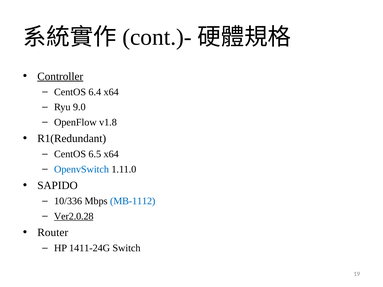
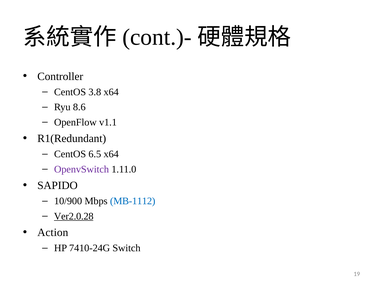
Controller underline: present -> none
6.4: 6.4 -> 3.8
9.0: 9.0 -> 8.6
v1.8: v1.8 -> v1.1
OpenvSwitch colour: blue -> purple
10/336: 10/336 -> 10/900
Router: Router -> Action
1411-24G: 1411-24G -> 7410-24G
